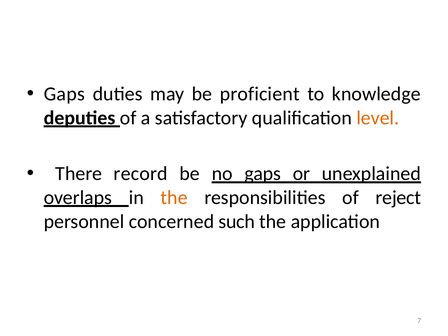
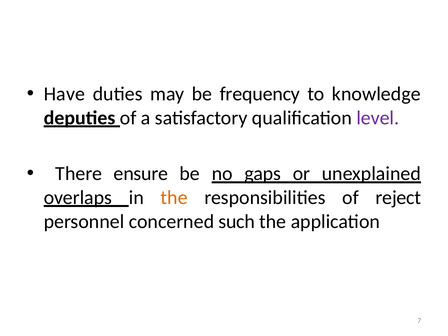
Gaps at (64, 94): Gaps -> Have
proficient: proficient -> frequency
level colour: orange -> purple
record: record -> ensure
